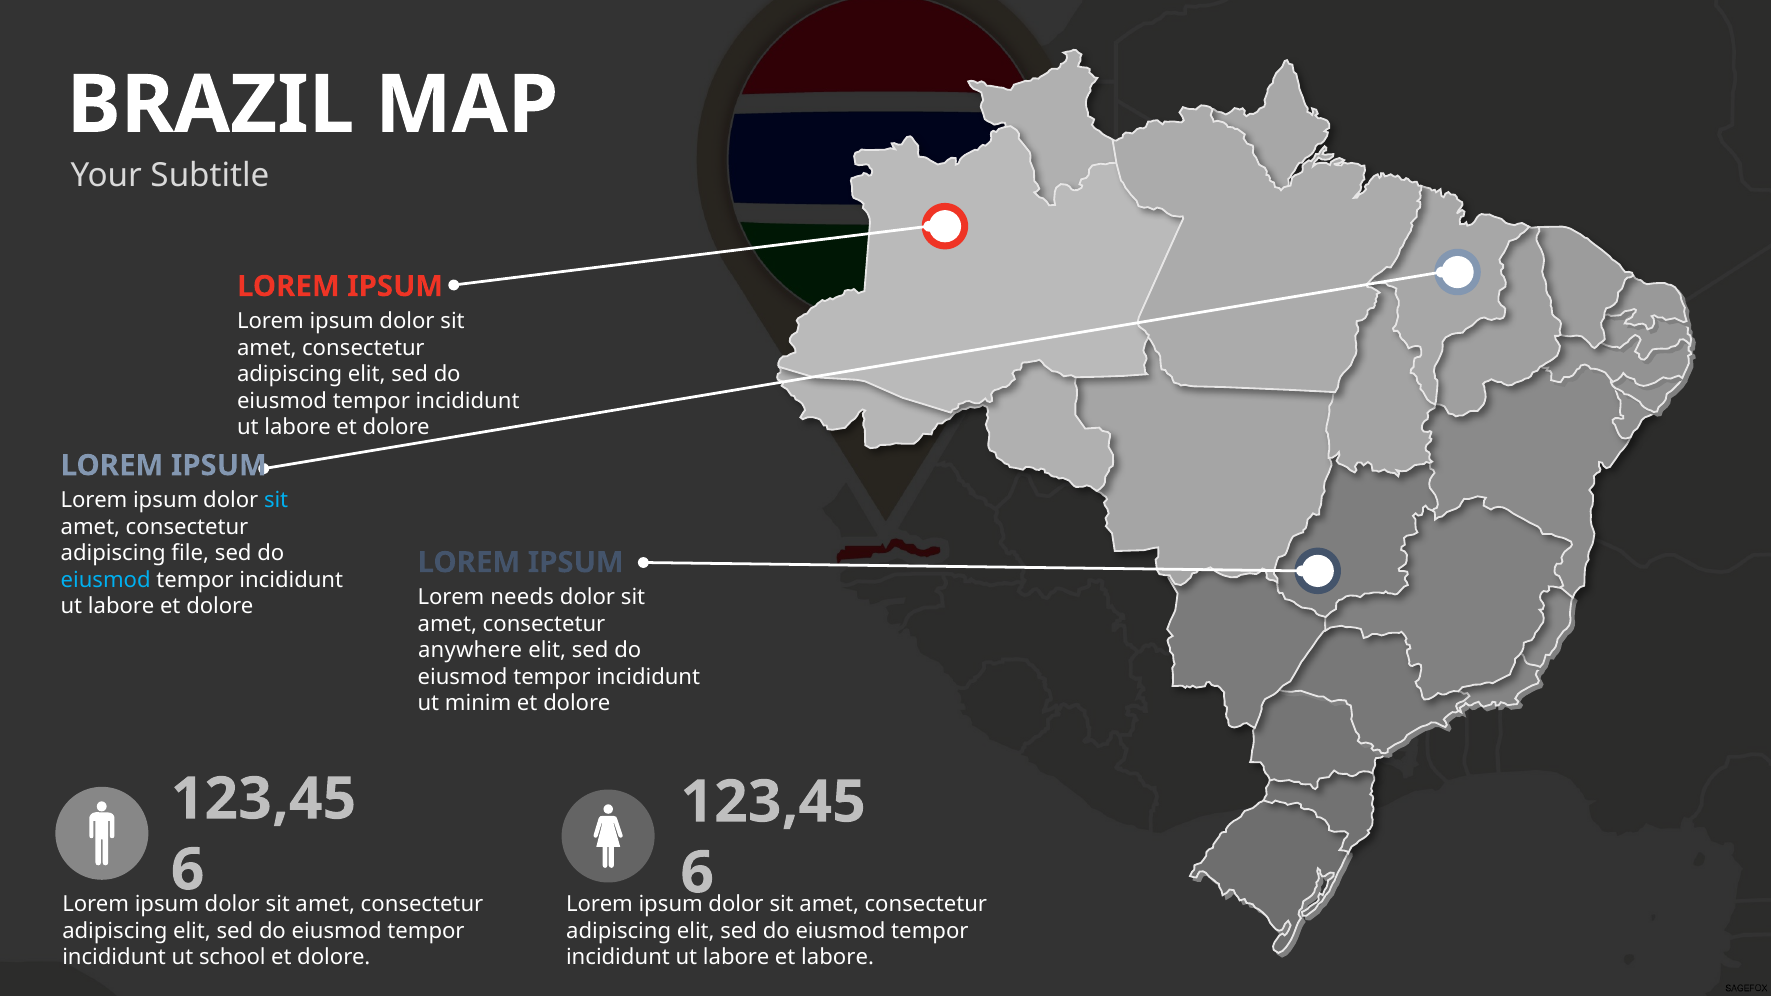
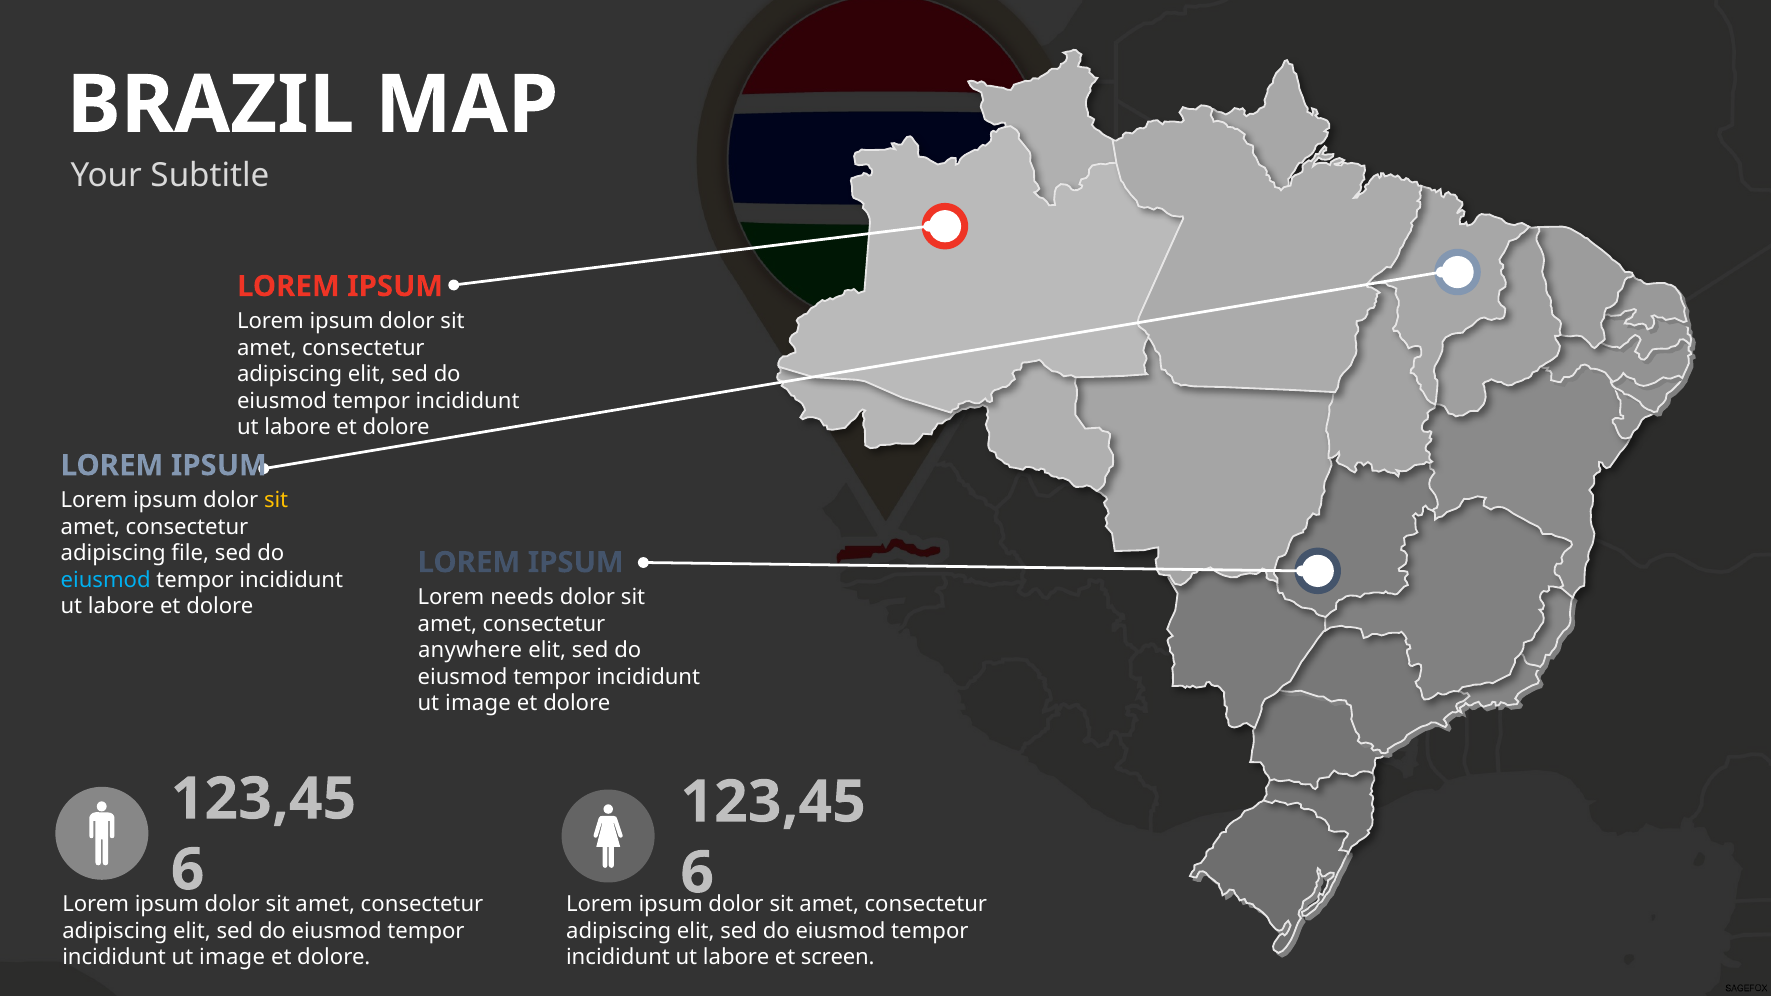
sit at (276, 501) colour: light blue -> yellow
minim at (478, 704): minim -> image
school at (232, 958): school -> image
et labore: labore -> screen
